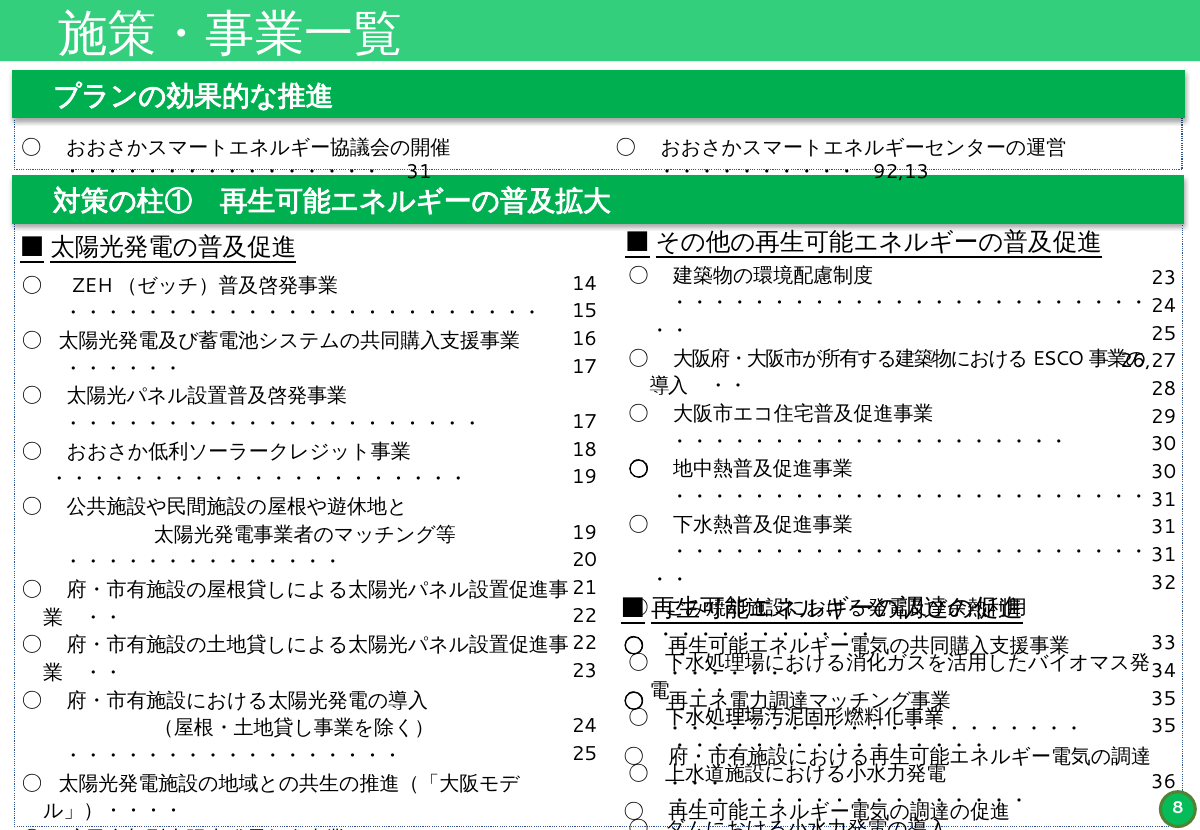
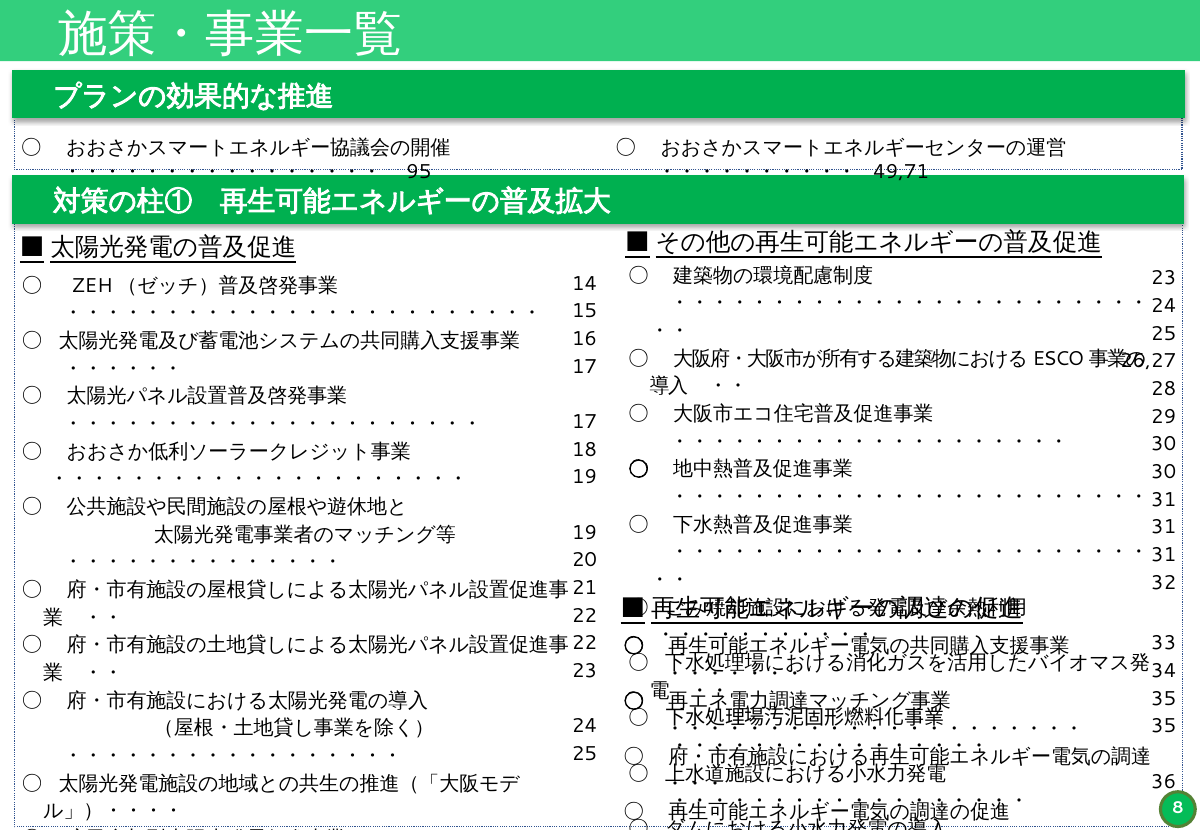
31 at (419, 172): 31 -> 95
92,13: 92,13 -> 49,71
